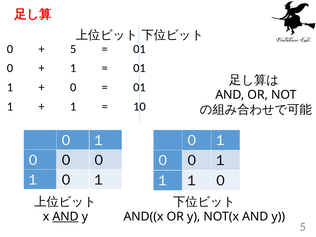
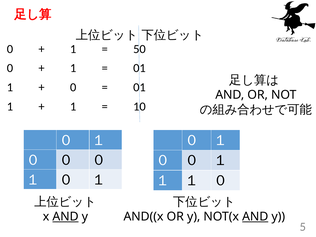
5 at (73, 49): 5 -> 1
01 at (139, 49): 01 -> 50
AND at (255, 217) underline: none -> present
